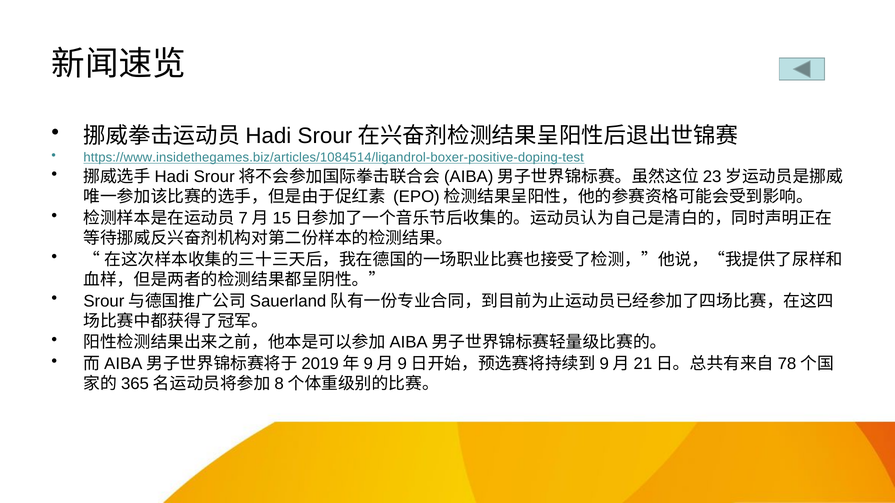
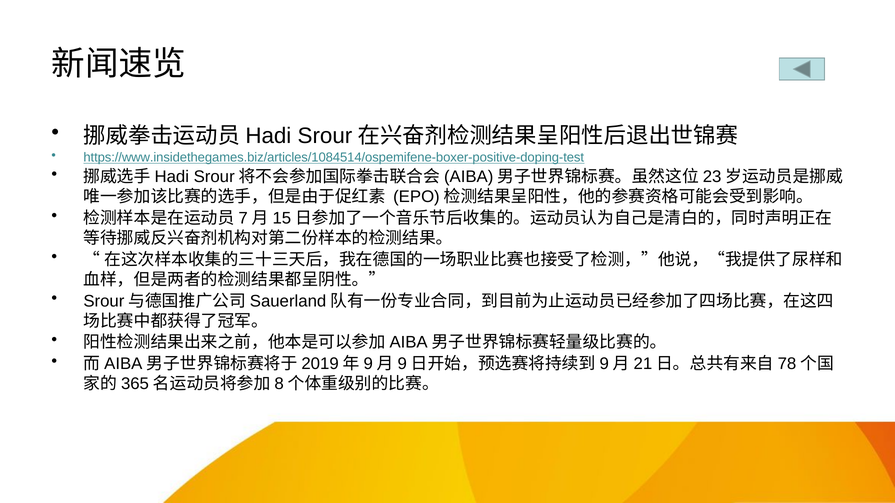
https://www.insidethegames.biz/articles/1084514/ligandrol-boxer-positive-doping-test: https://www.insidethegames.biz/articles/1084514/ligandrol-boxer-positive-doping-test -> https://www.insidethegames.biz/articles/1084514/ospemifene-boxer-positive-doping-test
